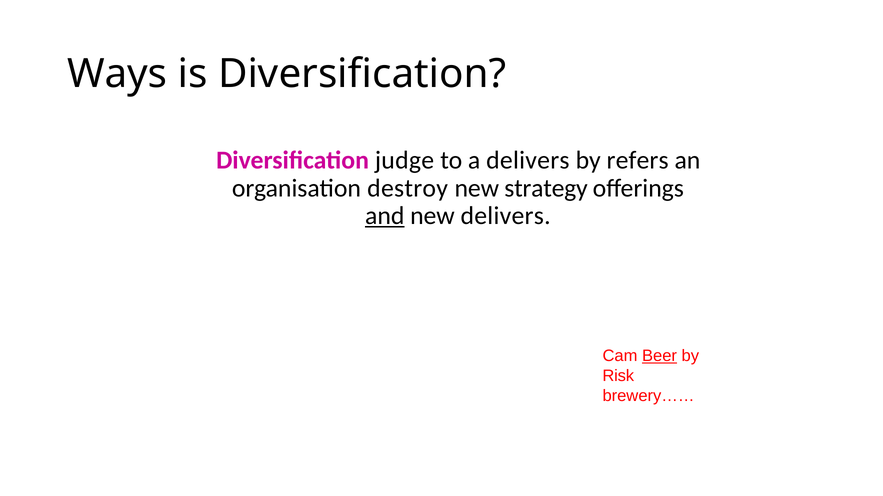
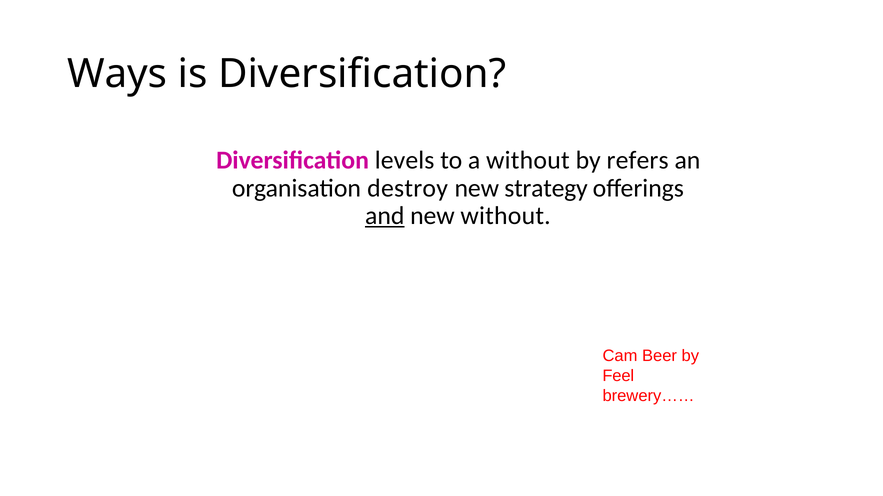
judge: judge -> levels
a delivers: delivers -> without
new delivers: delivers -> without
Beer underline: present -> none
Risk: Risk -> Feel
